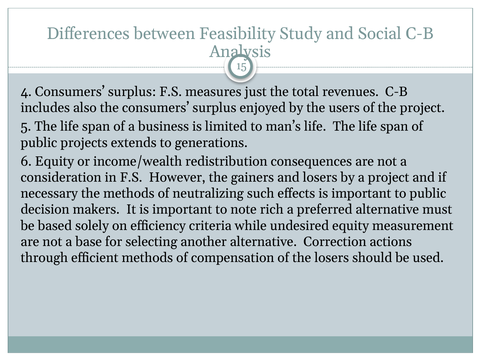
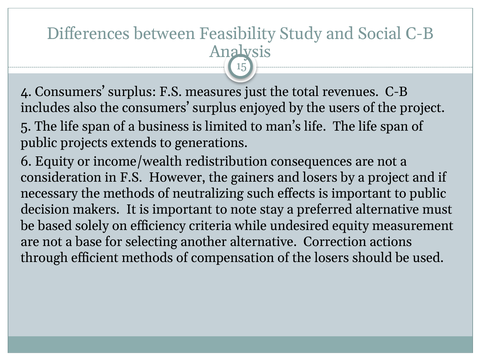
rich: rich -> stay
